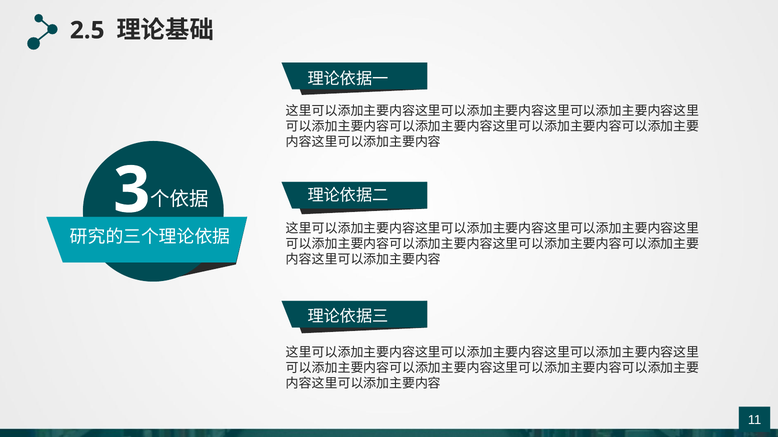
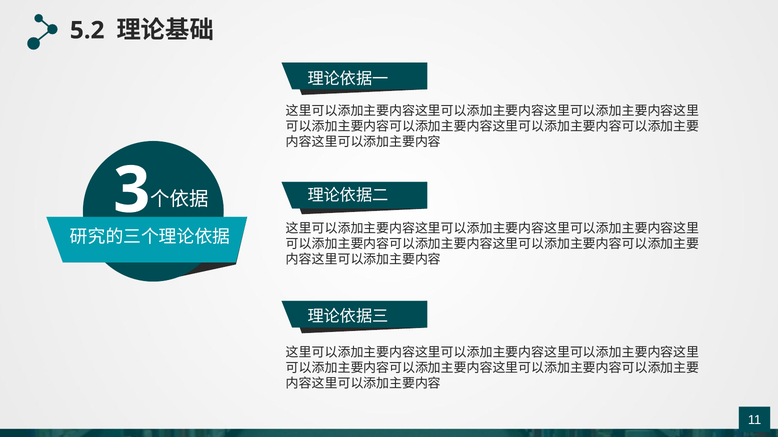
2.5: 2.5 -> 5.2
